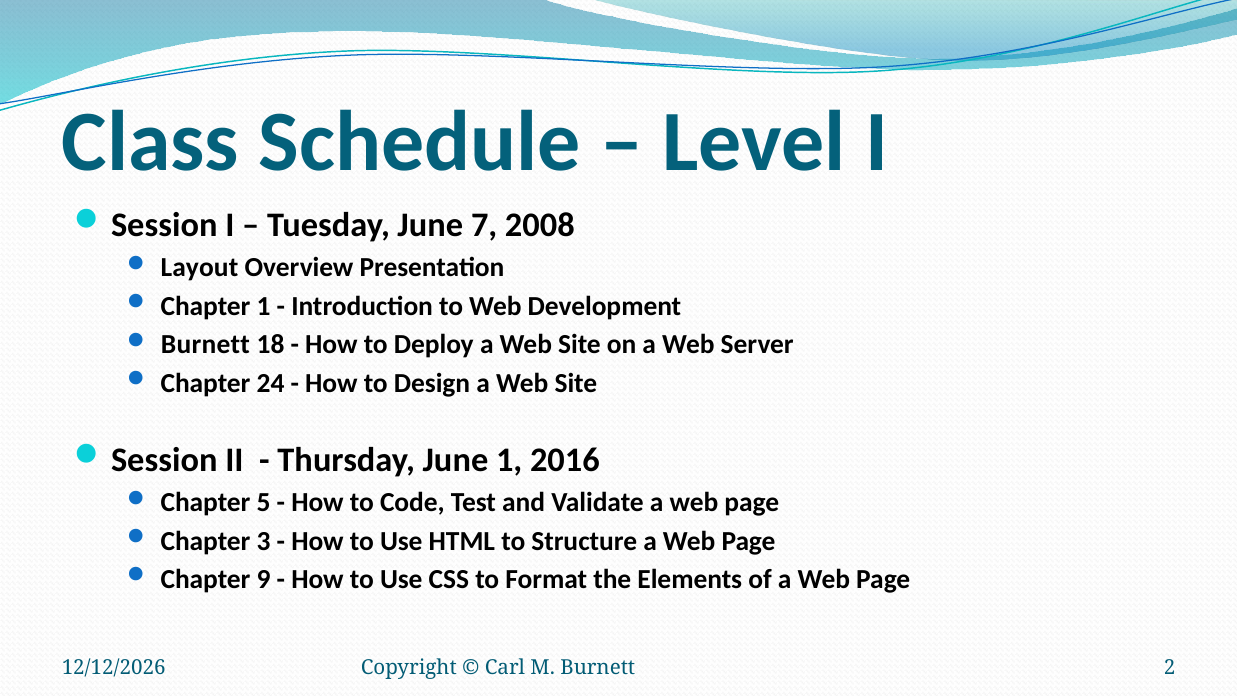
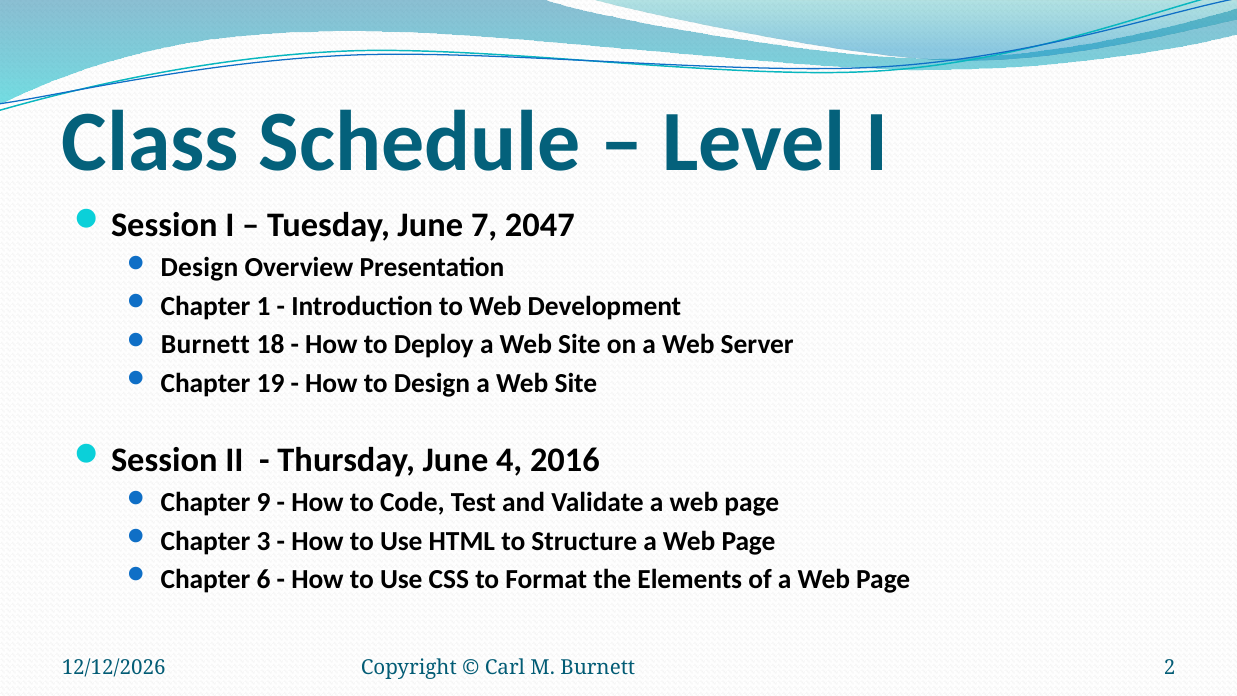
2008: 2008 -> 2047
Layout at (199, 268): Layout -> Design
24: 24 -> 19
June 1: 1 -> 4
5: 5 -> 9
9: 9 -> 6
